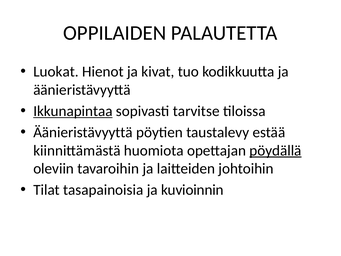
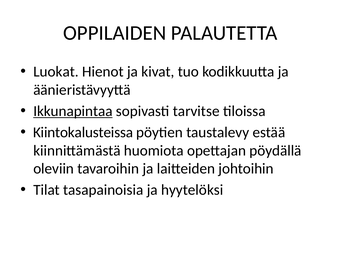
Äänieristävyyttä at (83, 132): Äänieristävyyttä -> Kiintokalusteissa
pöydällä underline: present -> none
kuvioinnin: kuvioinnin -> hyytelöksi
